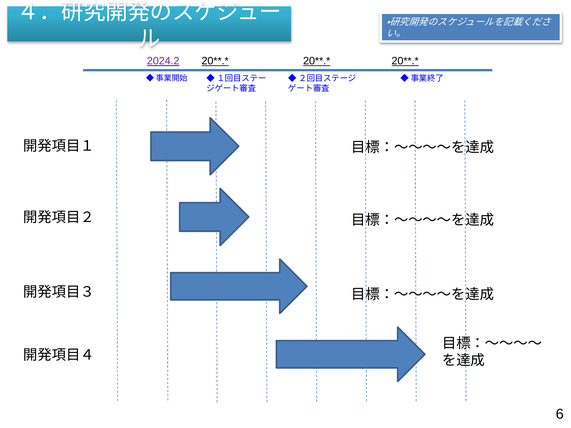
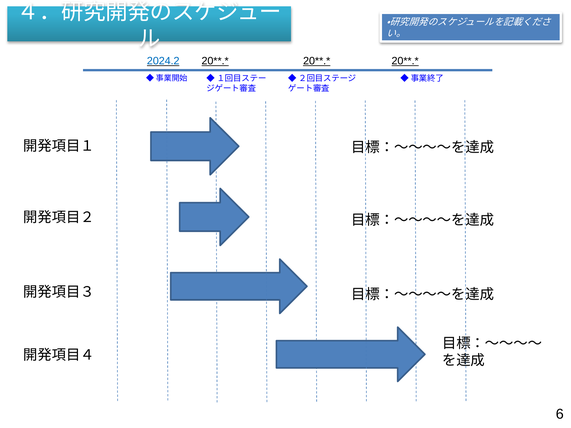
2024.2 colour: purple -> blue
